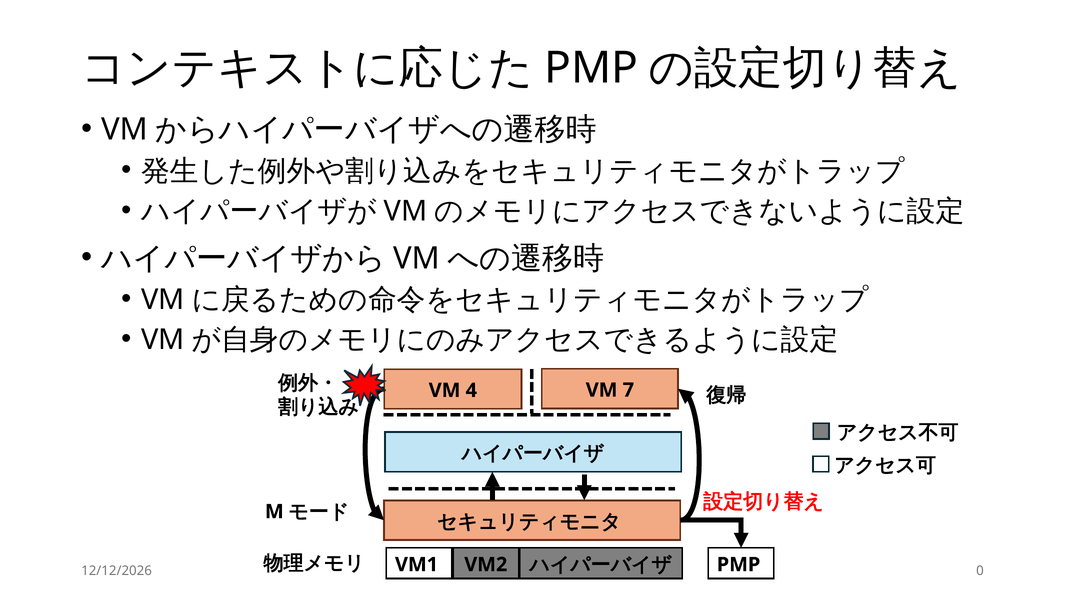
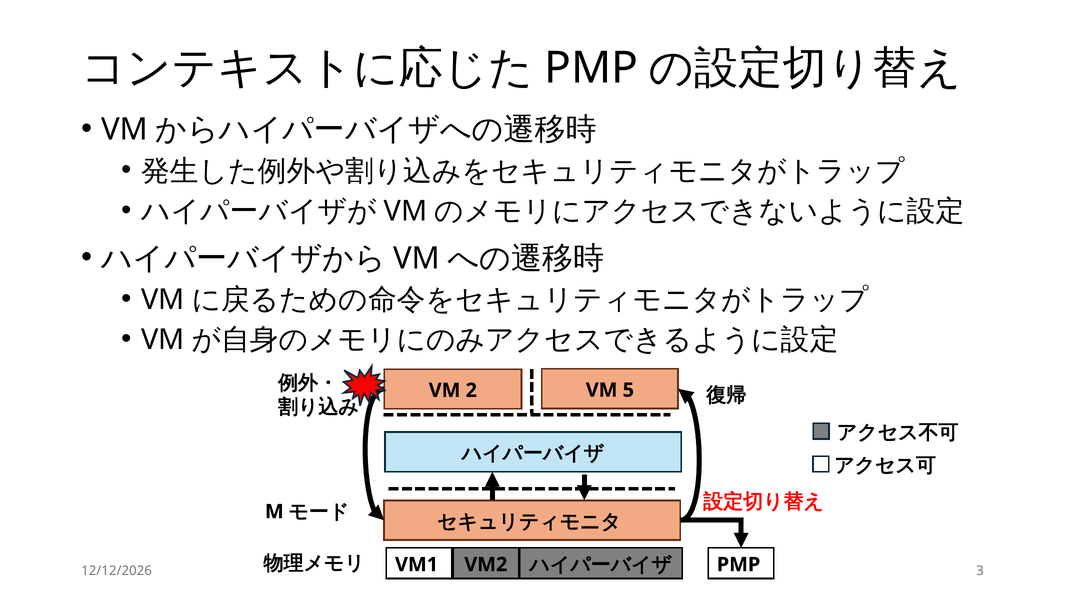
4: 4 -> 2
7: 7 -> 5
0: 0 -> 3
